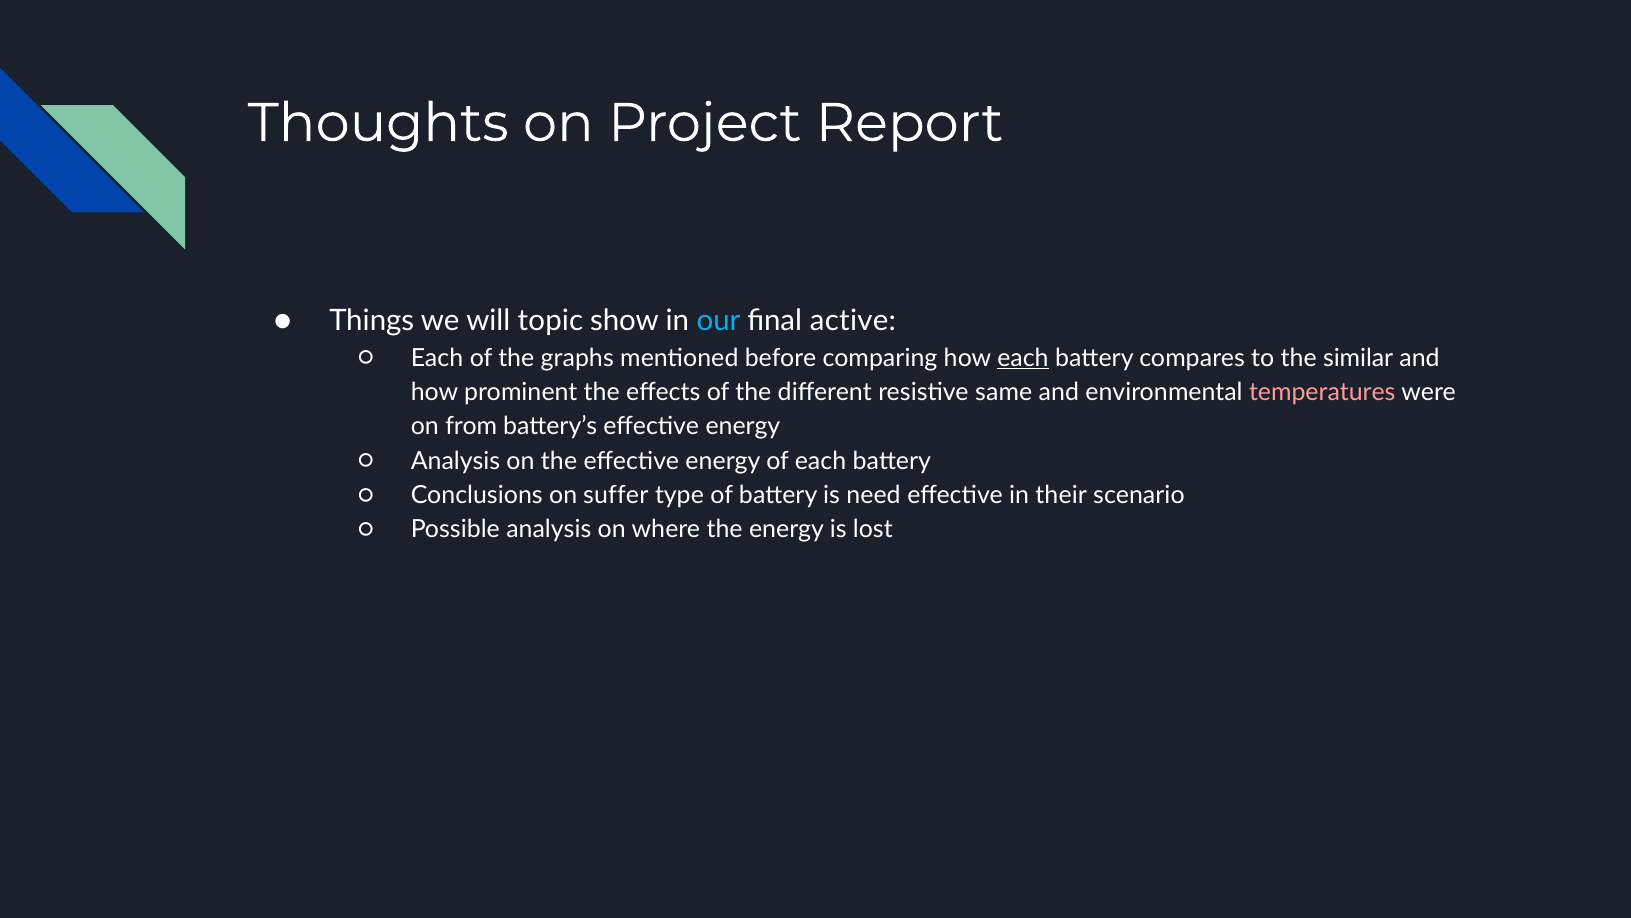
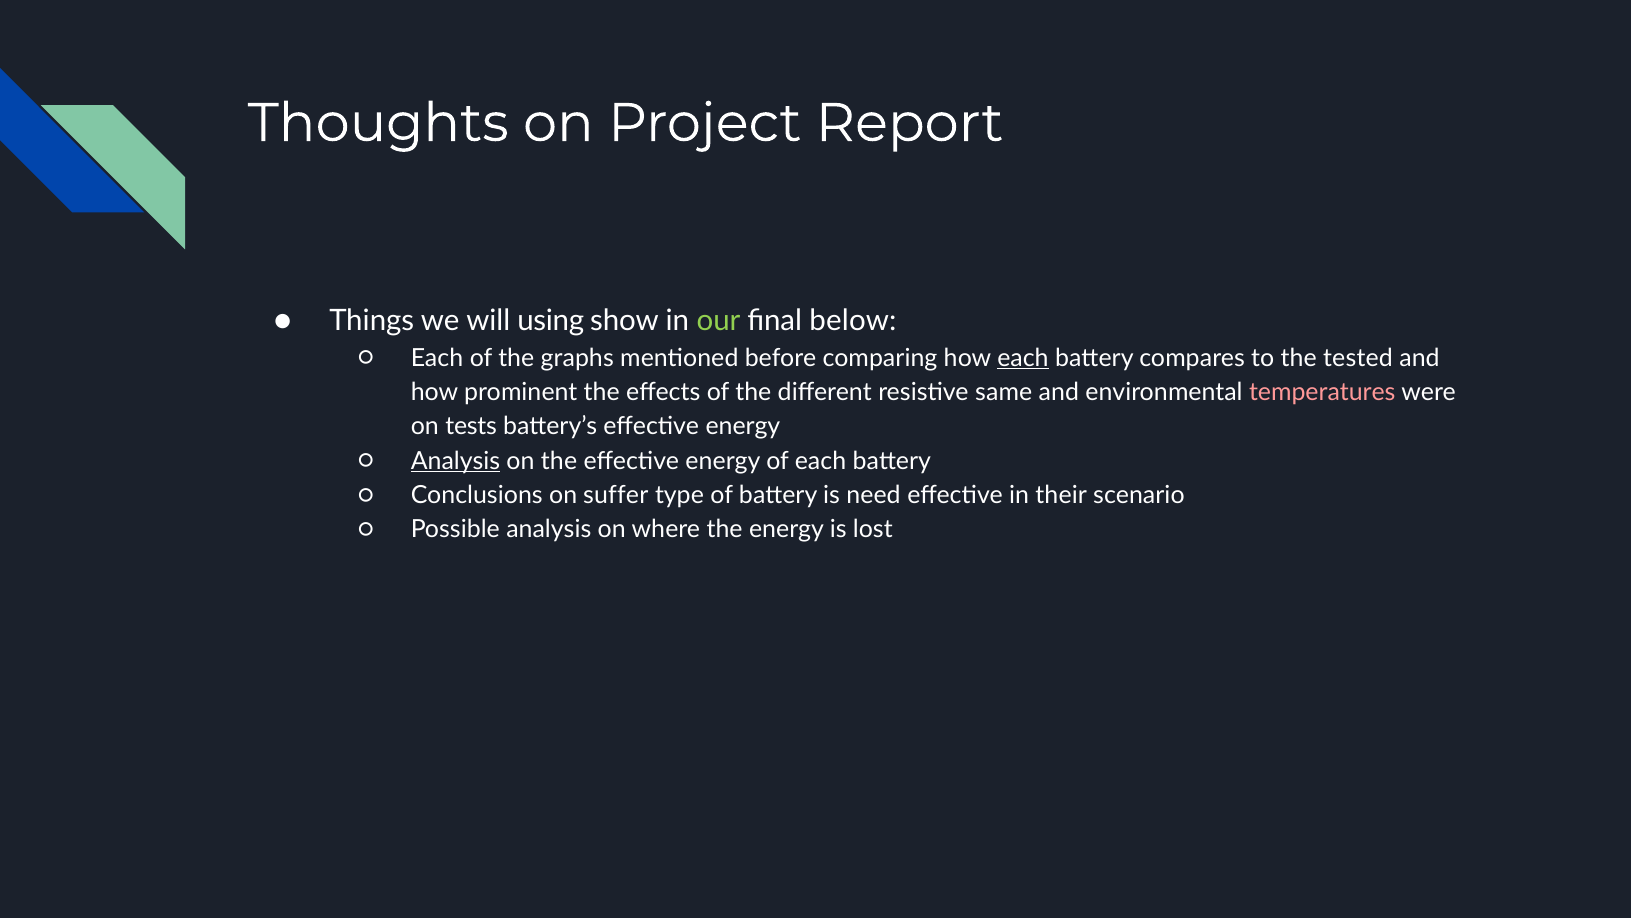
topic: topic -> using
our colour: light blue -> light green
active: active -> below
similar: similar -> tested
from: from -> tests
Analysis at (455, 461) underline: none -> present
